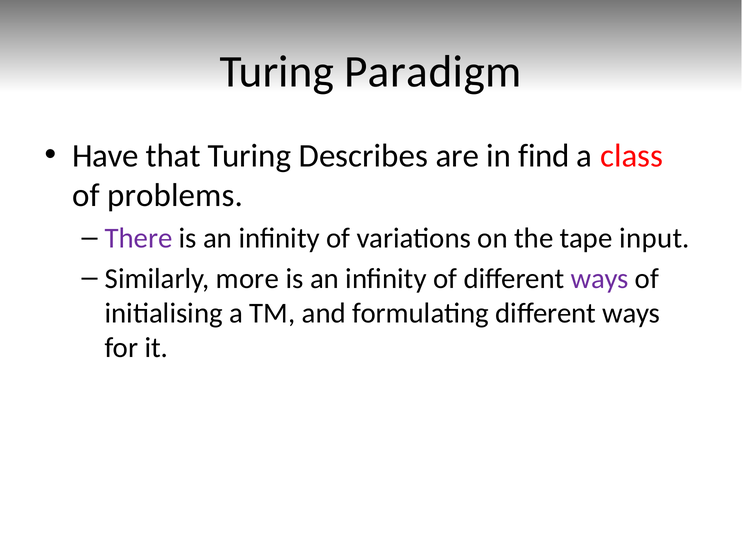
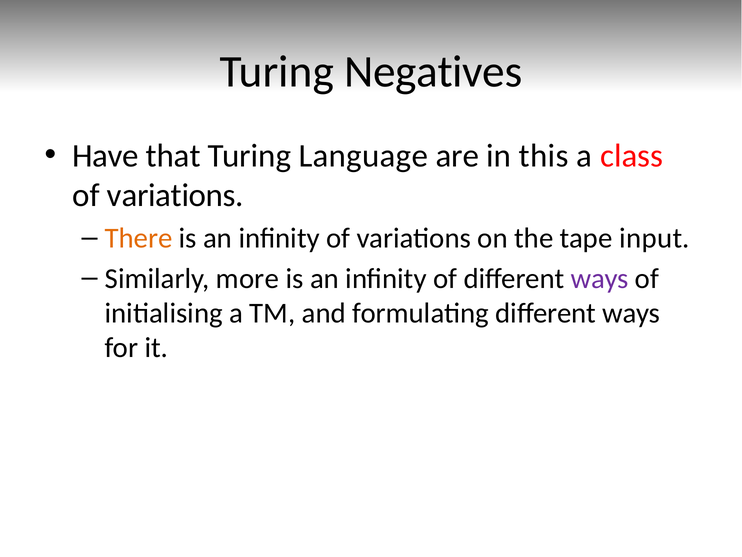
Paradigm: Paradigm -> Negatives
Describes: Describes -> Language
find: find -> this
problems at (175, 195): problems -> variations
There colour: purple -> orange
